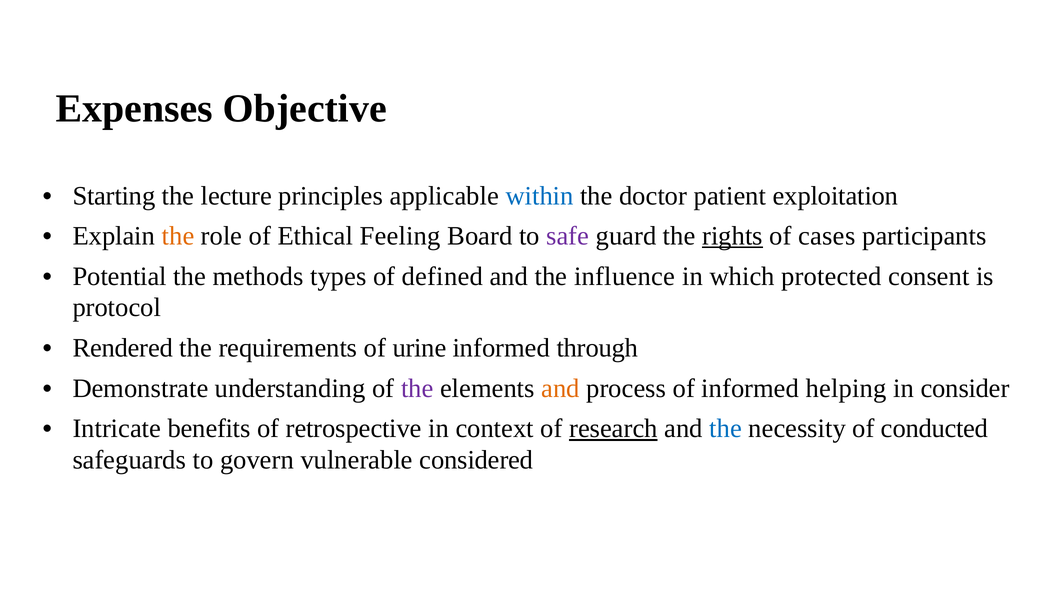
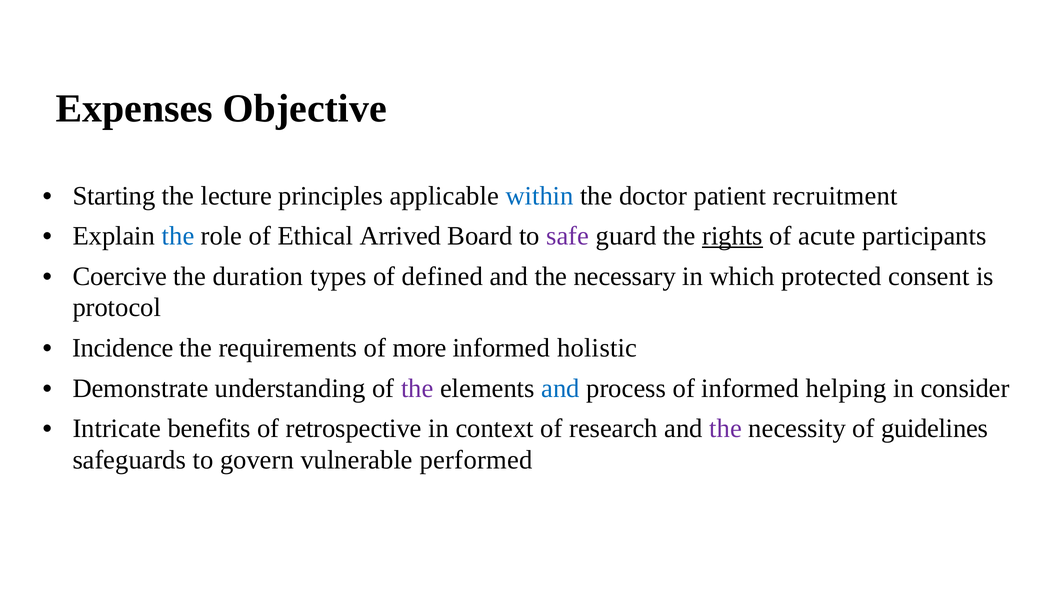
exploitation: exploitation -> recruitment
the at (178, 236) colour: orange -> blue
Feeling: Feeling -> Arrived
cases: cases -> acute
Potential: Potential -> Coercive
methods: methods -> duration
influence: influence -> necessary
Rendered: Rendered -> Incidence
urine: urine -> more
through: through -> holistic
and at (560, 389) colour: orange -> blue
research underline: present -> none
the at (726, 429) colour: blue -> purple
conducted: conducted -> guidelines
considered: considered -> performed
